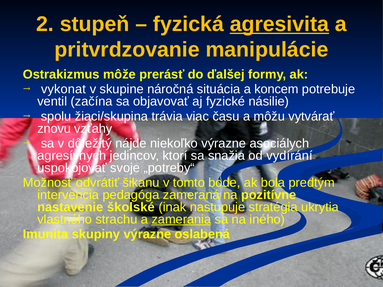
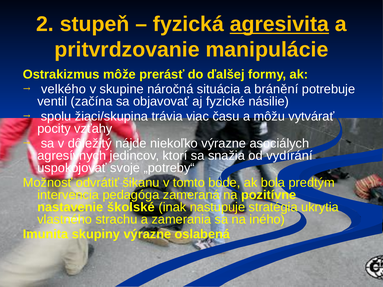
vykonat: vykonat -> velkého
koncem: koncem -> bránění
znovu: znovu -> pocity
zamerania underline: present -> none
